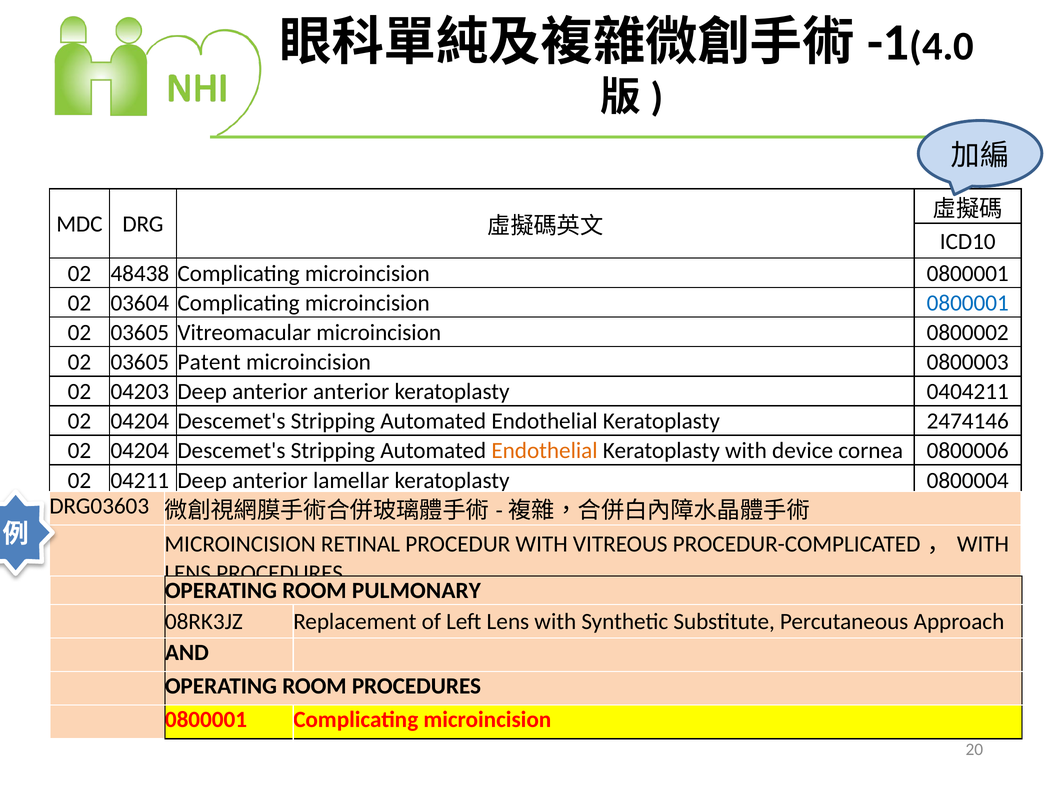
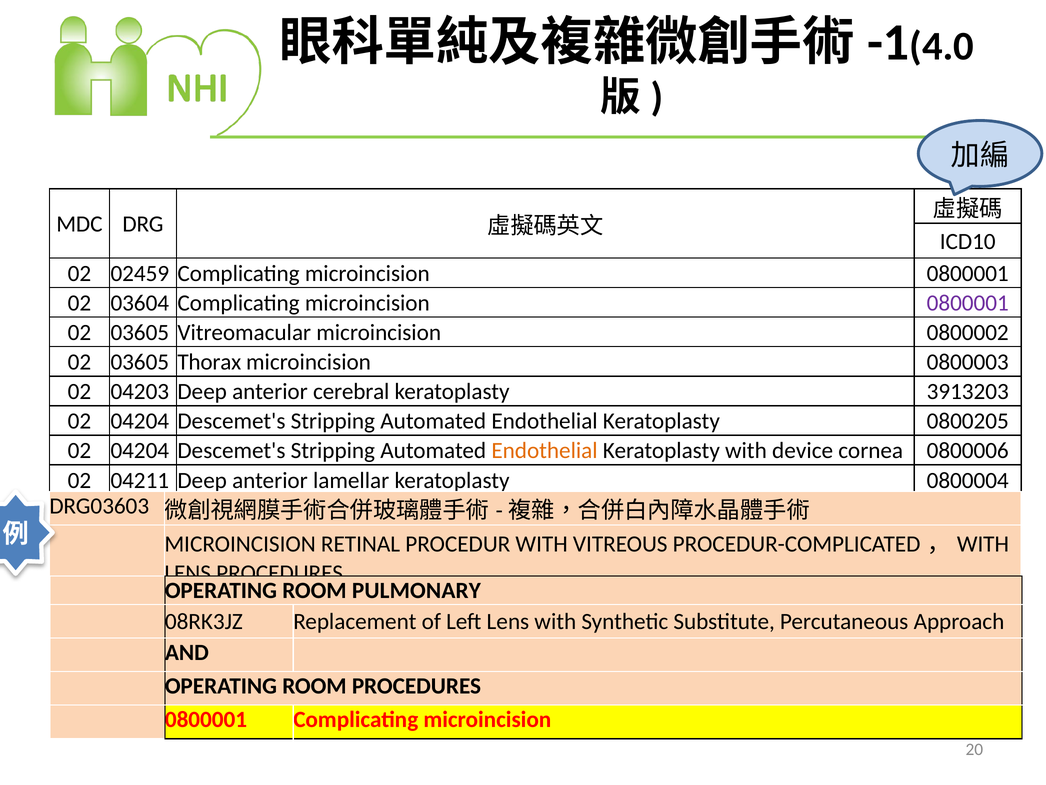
48438: 48438 -> 02459
0800001 at (968, 303) colour: blue -> purple
Patent: Patent -> Thorax
anterior anterior: anterior -> cerebral
0404211: 0404211 -> 3913203
2474146: 2474146 -> 0800205
